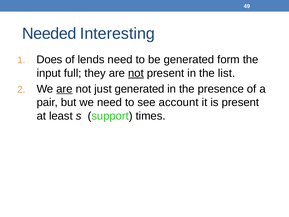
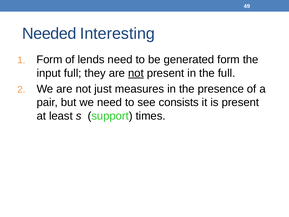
Does at (49, 60): Does -> Form
the list: list -> full
are at (64, 89) underline: present -> none
just generated: generated -> measures
account: account -> consists
